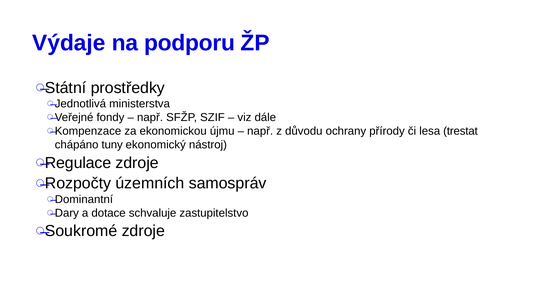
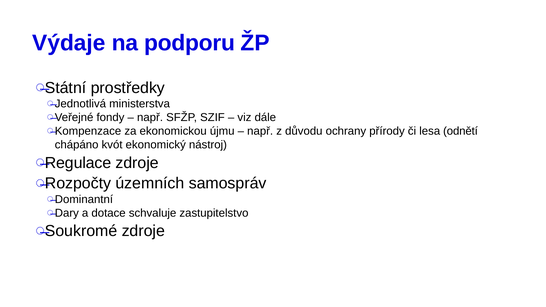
trestat: trestat -> odnětí
tuny: tuny -> kvót
